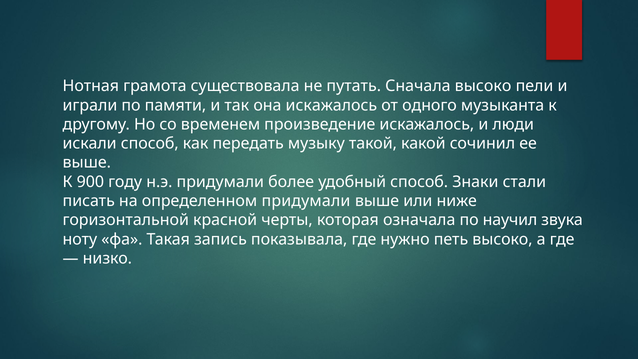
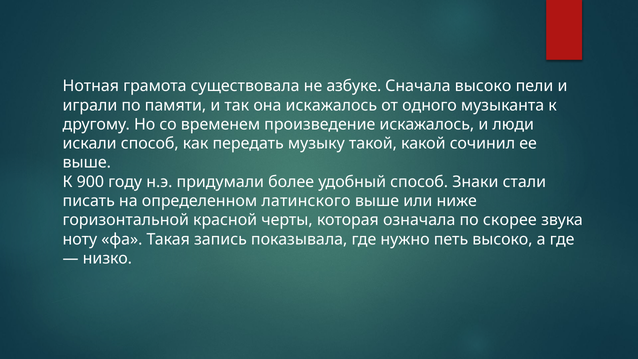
путать: путать -> азбуке
определенном придумали: придумали -> латинского
научил: научил -> скорее
